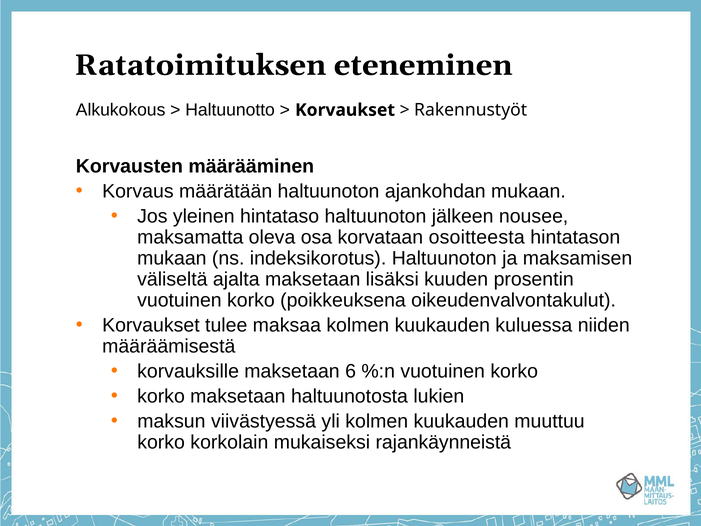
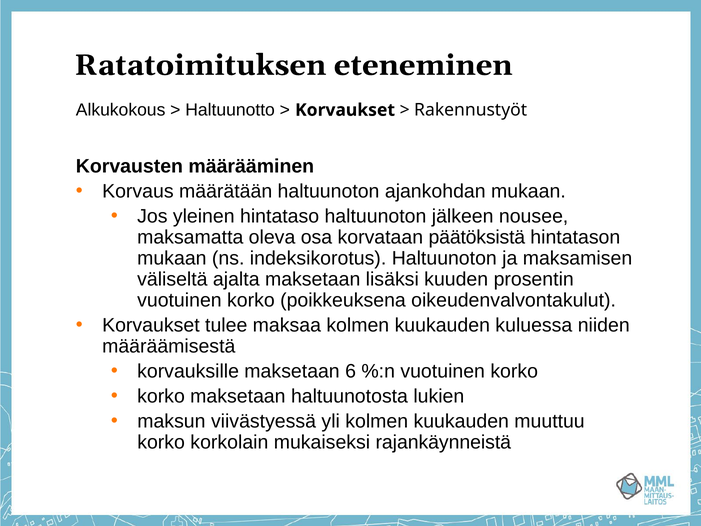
osoitteesta: osoitteesta -> päätöksistä
